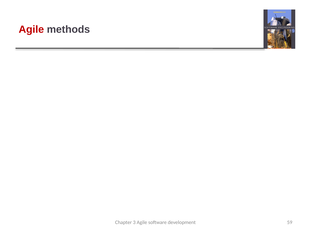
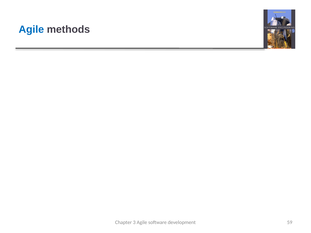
Agile at (31, 30) colour: red -> blue
